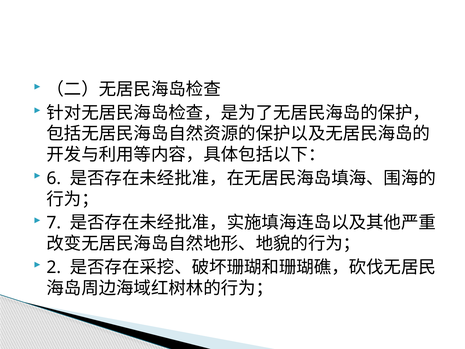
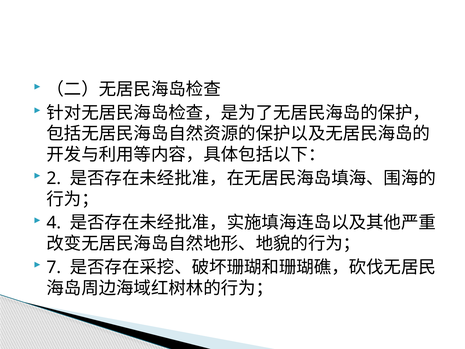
6: 6 -> 2
7: 7 -> 4
2: 2 -> 7
